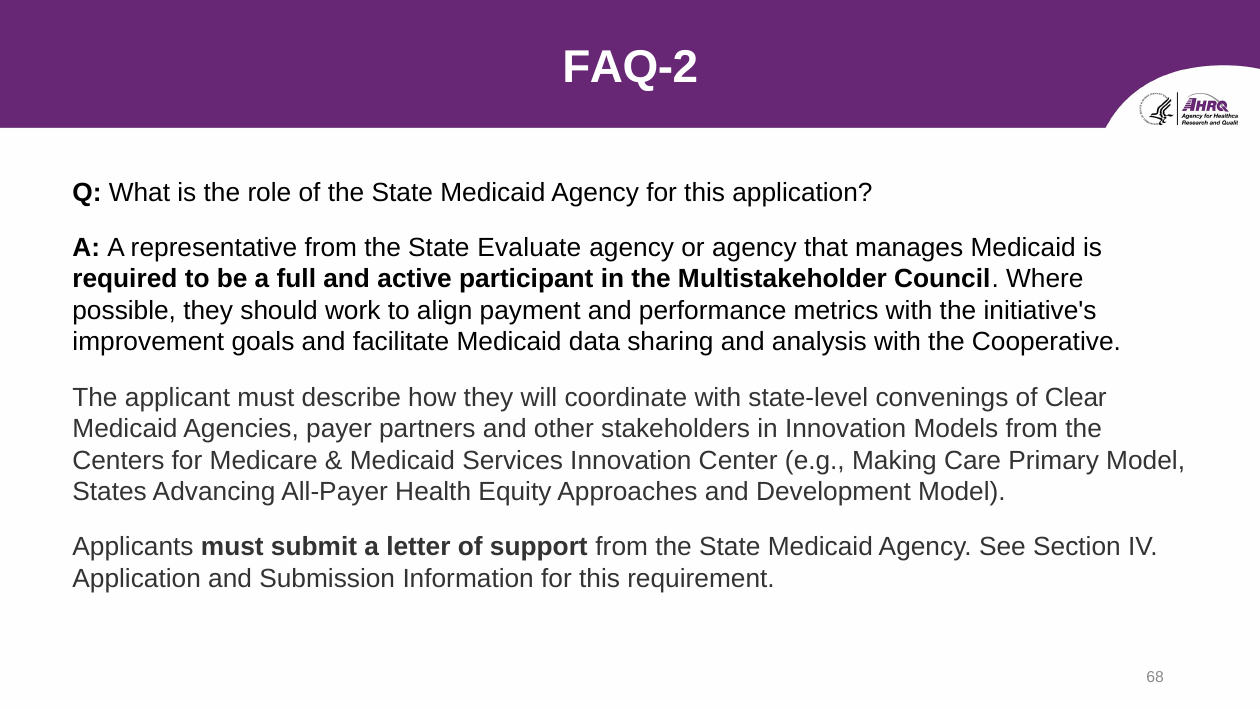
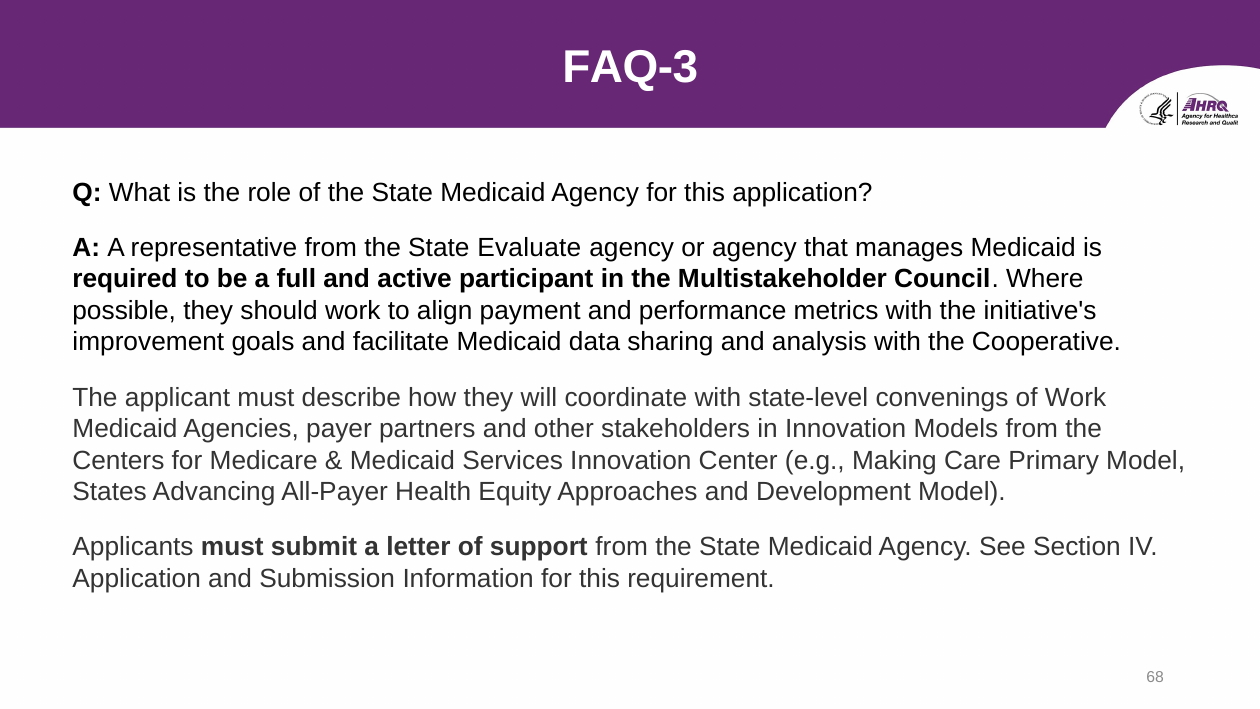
FAQ-2: FAQ-2 -> FAQ-3
of Clear: Clear -> Work
